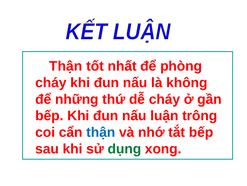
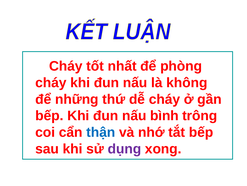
Thận at (66, 66): Thận -> Cháy
luận: luận -> bình
dụng colour: green -> purple
